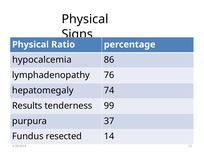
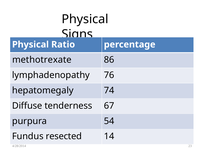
hypocalcemia: hypocalcemia -> methotrexate
Results: Results -> Diffuse
99: 99 -> 67
37: 37 -> 54
